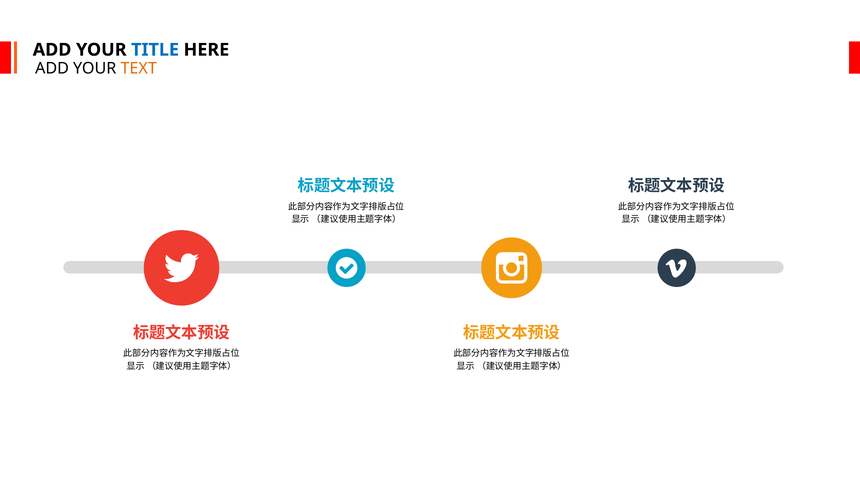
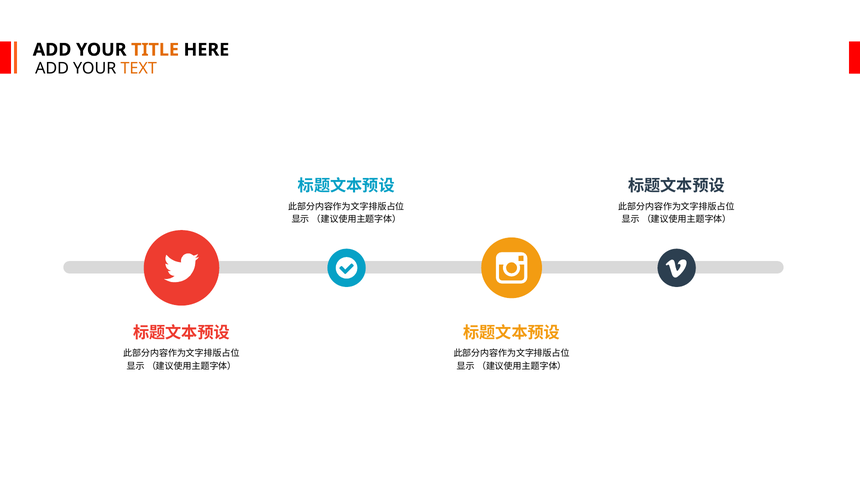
TITLE colour: blue -> orange
